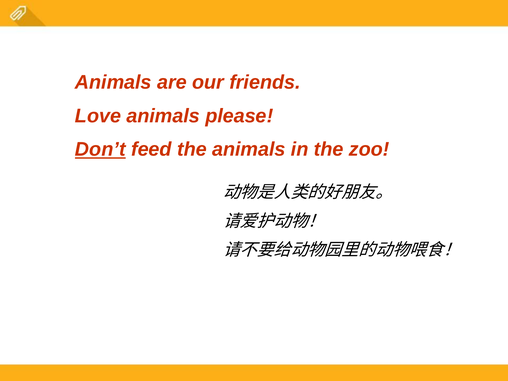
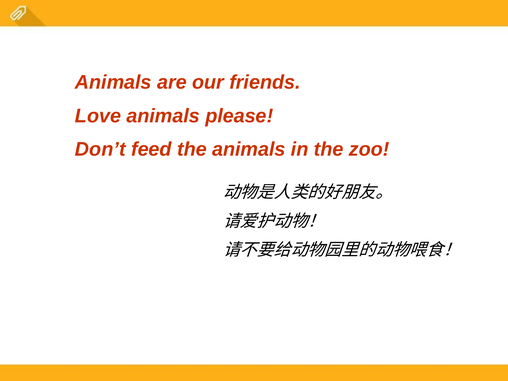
Don’t underline: present -> none
